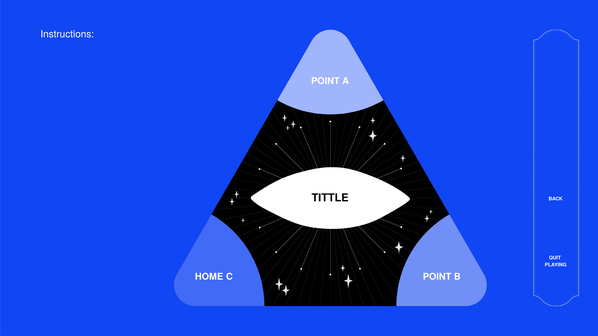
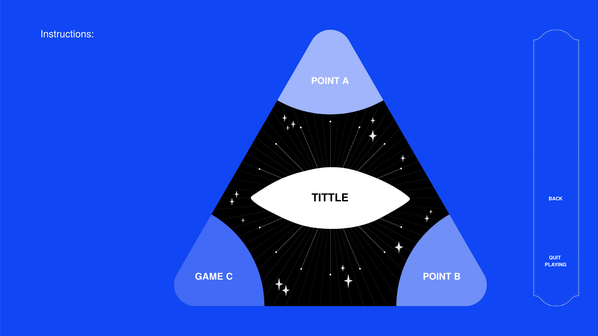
HOME: HOME -> GAME
